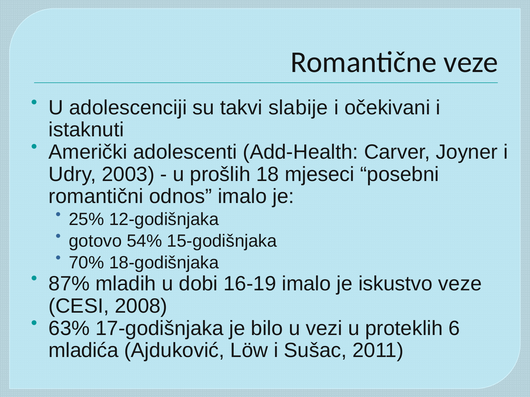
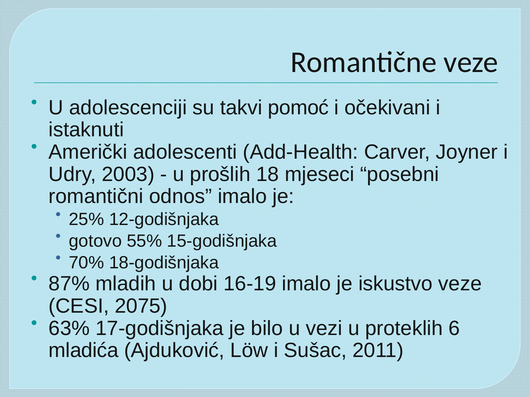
slabije: slabije -> pomoć
54%: 54% -> 55%
2008: 2008 -> 2075
